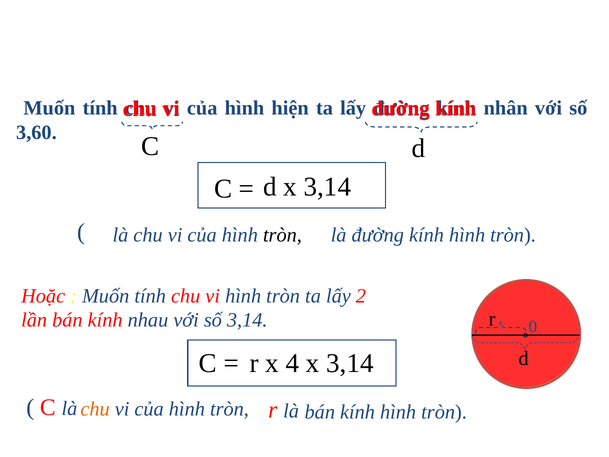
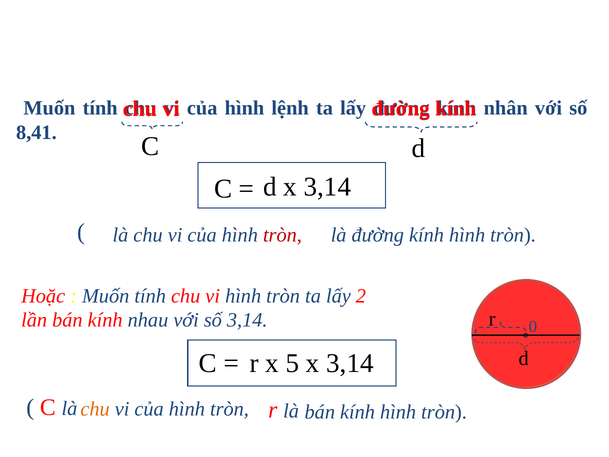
hiện: hiện -> lệnh
3,60: 3,60 -> 8,41
tròn at (282, 235) colour: black -> red
4: 4 -> 5
